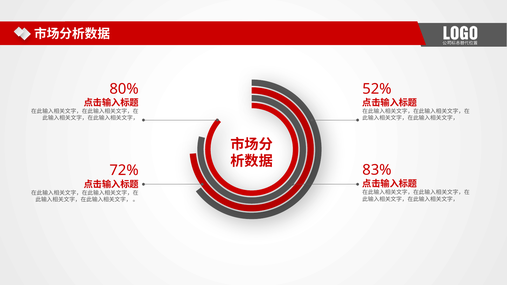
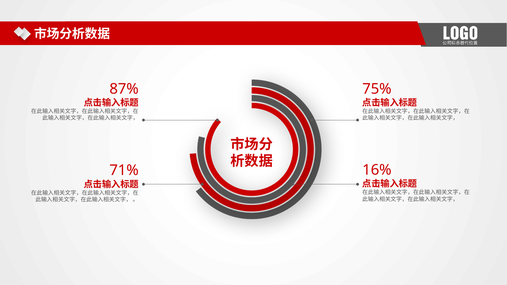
80%: 80% -> 87%
52%: 52% -> 75%
83%: 83% -> 16%
72%: 72% -> 71%
